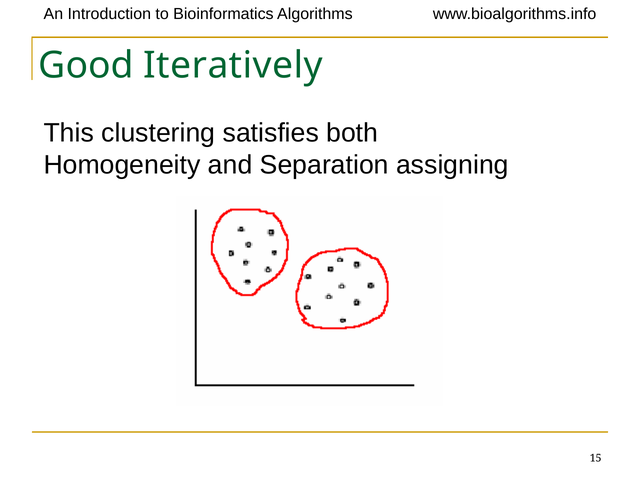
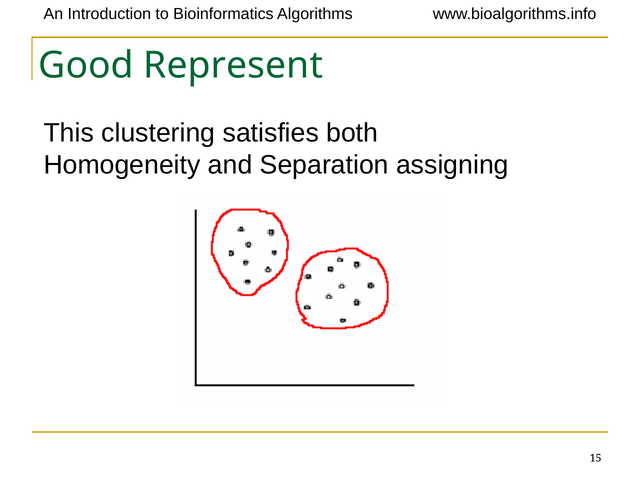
Iteratively: Iteratively -> Represent
